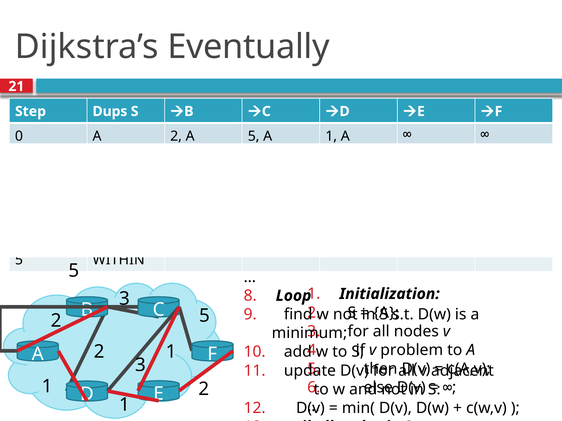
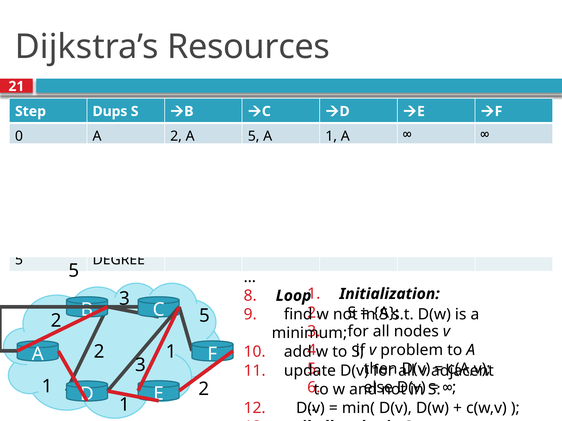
Eventually: Eventually -> Resources
WITHIN: WITHIN -> DEGREE
